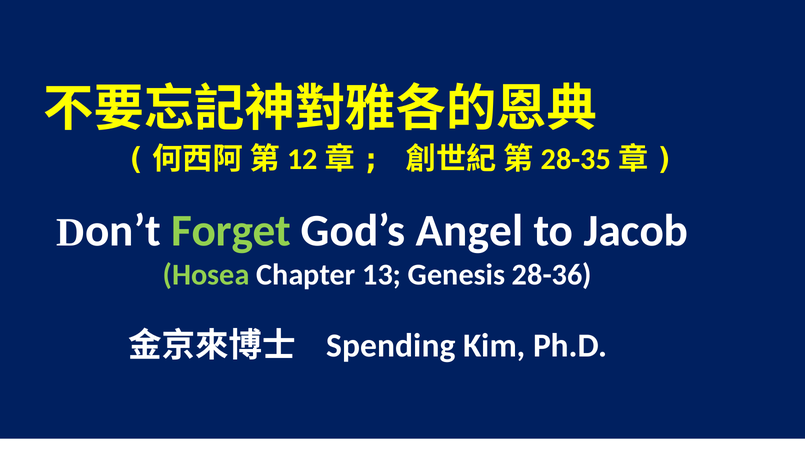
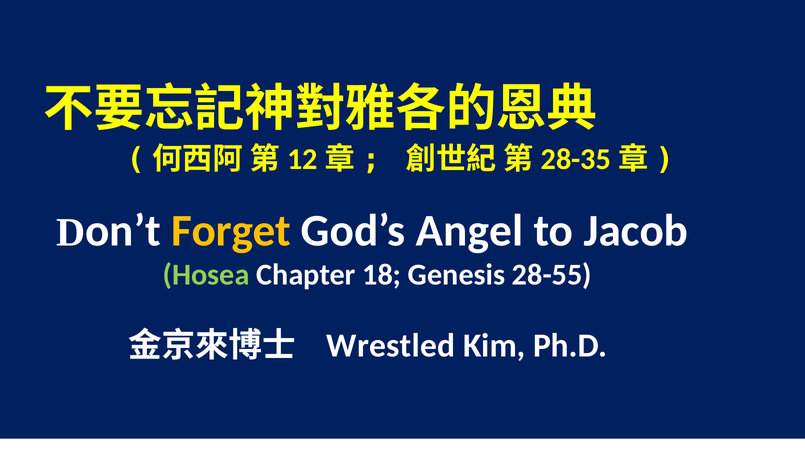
Forget colour: light green -> yellow
13: 13 -> 18
28-36: 28-36 -> 28-55
Spending: Spending -> Wrestled
